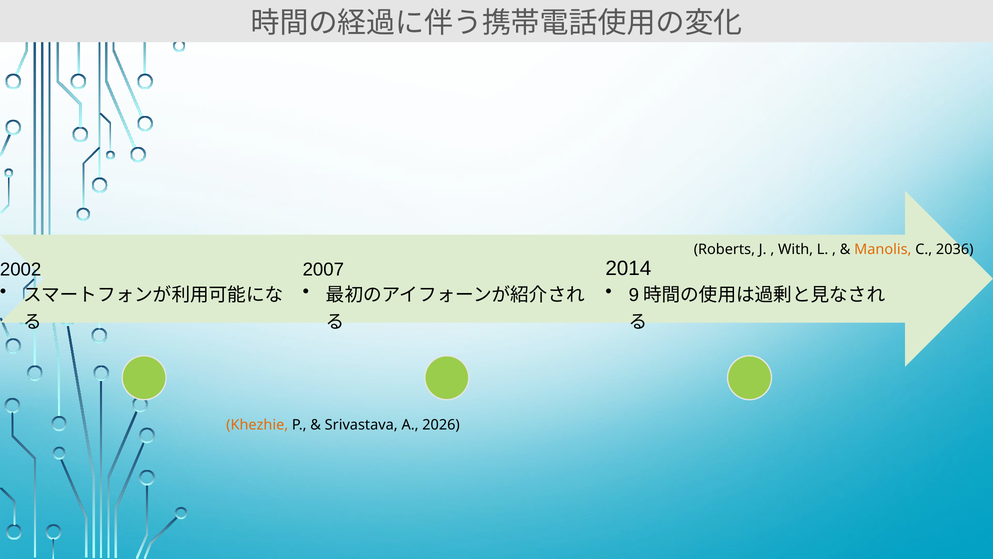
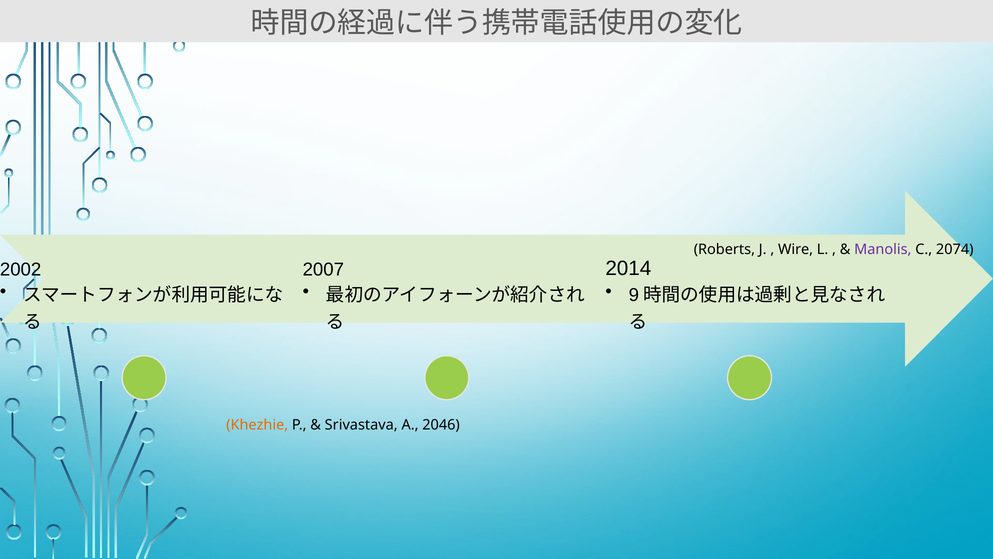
With: With -> Wire
Manolis colour: orange -> purple
2036: 2036 -> 2074
2026: 2026 -> 2046
